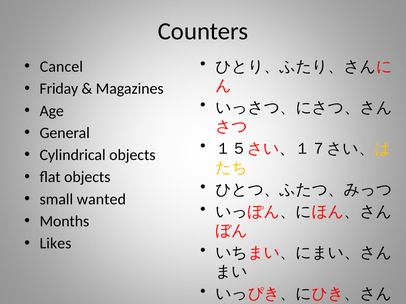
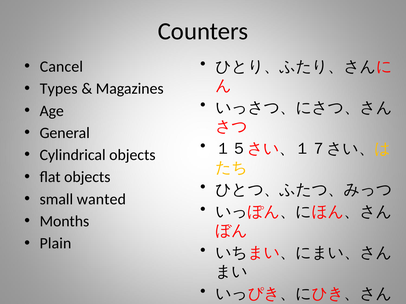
Friday: Friday -> Types
Likes: Likes -> Plain
